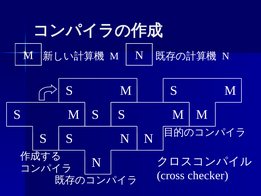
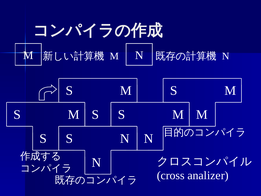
checker: checker -> analizer
